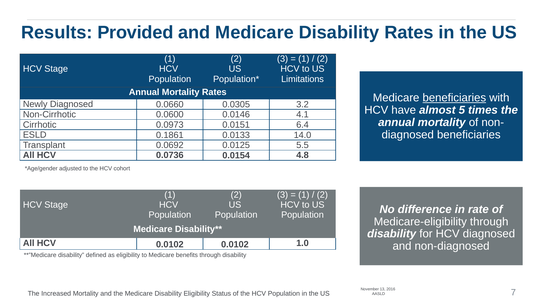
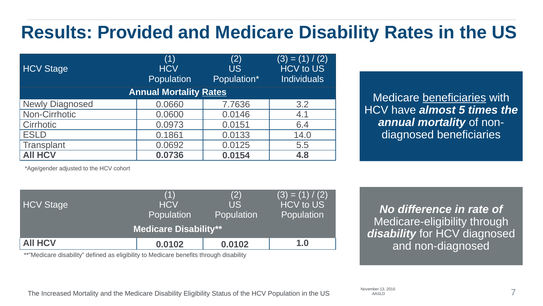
Limitations: Limitations -> Individuals
Rates at (214, 92) underline: none -> present
0.0305: 0.0305 -> 7.7636
